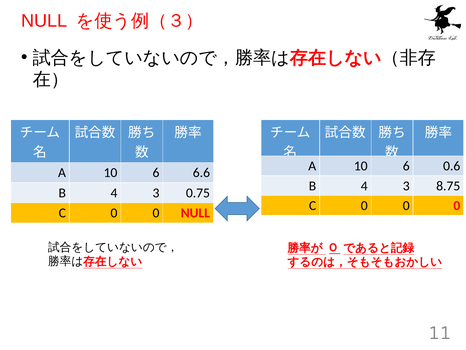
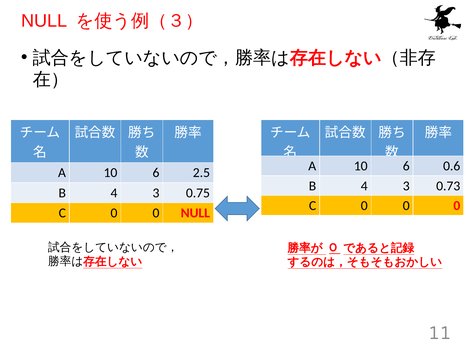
6.6: 6.6 -> 2.5
8.75: 8.75 -> 0.73
